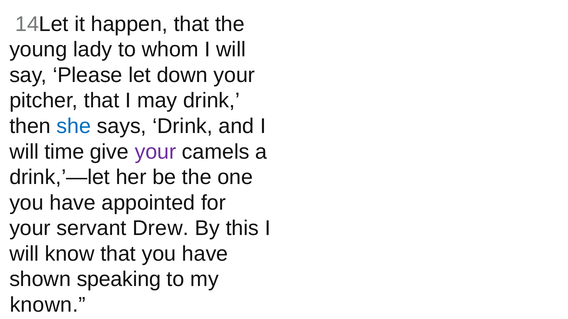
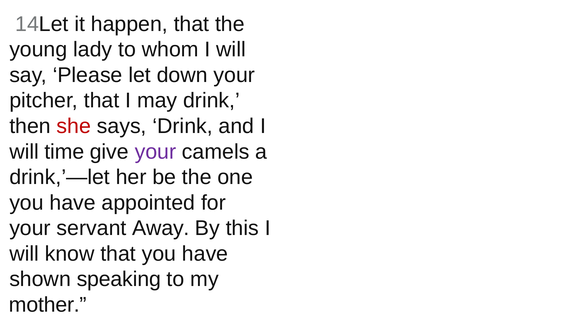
she colour: blue -> red
Drew: Drew -> Away
known: known -> mother
